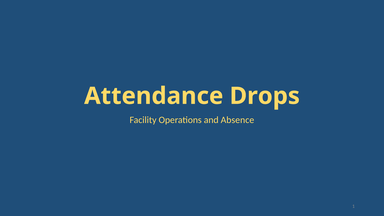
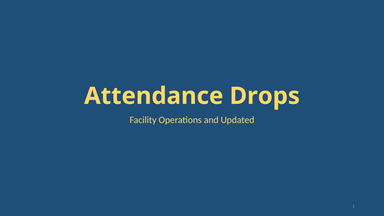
Absence: Absence -> Updated
